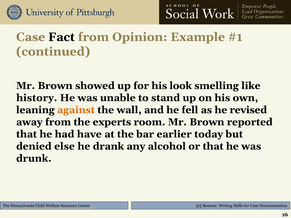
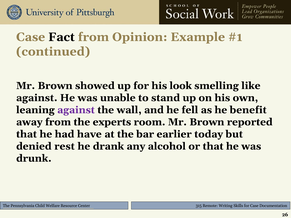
history at (37, 98): history -> against
against at (76, 110) colour: orange -> purple
revised: revised -> benefit
else: else -> rest
